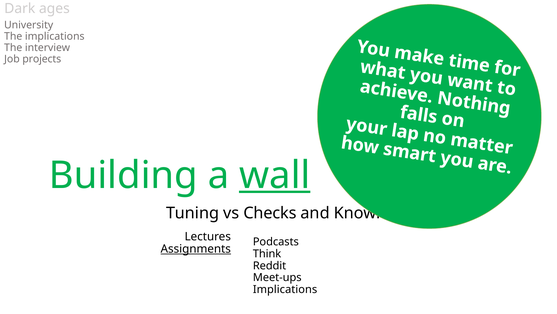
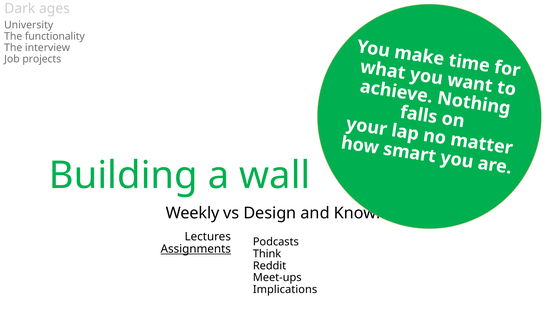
The implications: implications -> functionality
wall underline: present -> none
Tuning: Tuning -> Weekly
Checks: Checks -> Design
